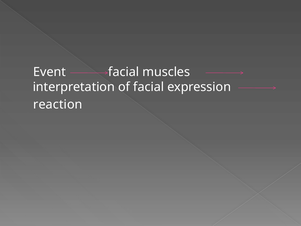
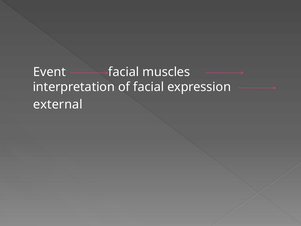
reaction: reaction -> external
